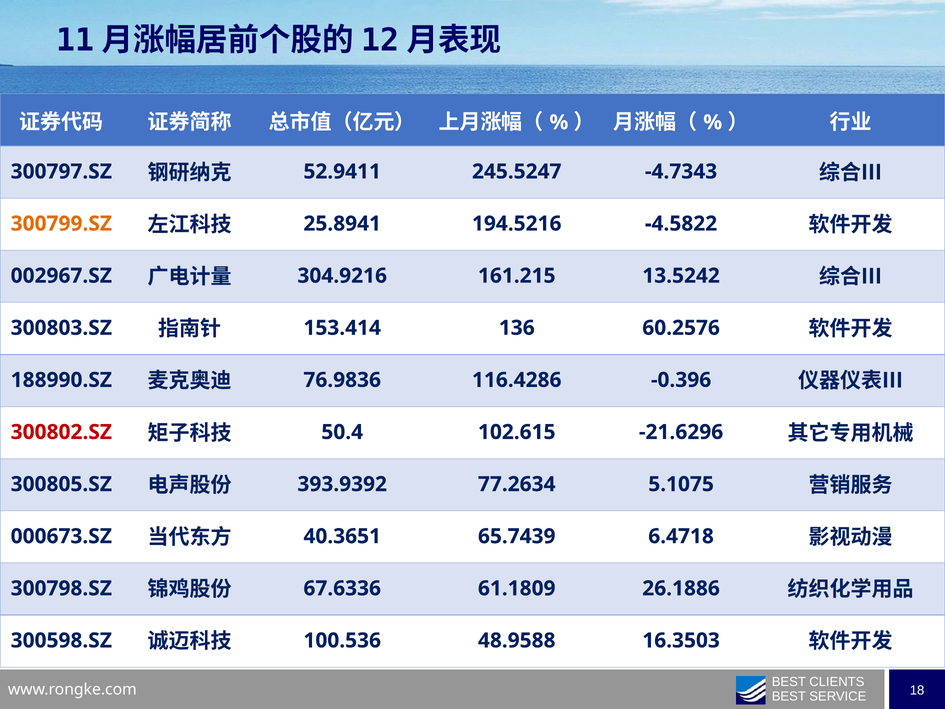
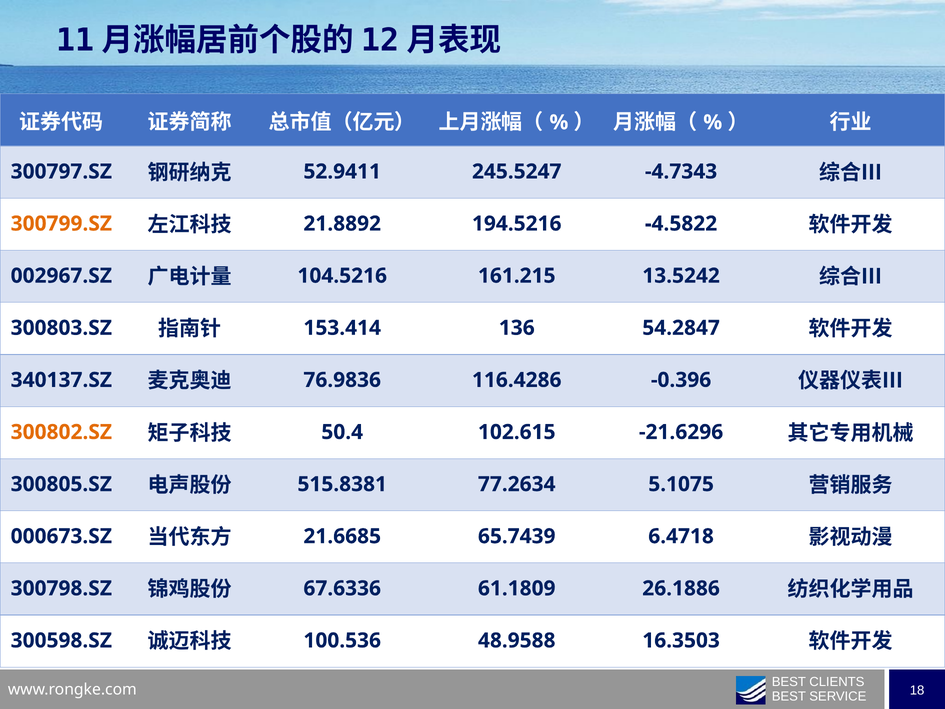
25.8941: 25.8941 -> 21.8892
304.9216: 304.9216 -> 104.5216
60.2576: 60.2576 -> 54.2847
188990.SZ: 188990.SZ -> 340137.SZ
300802.SZ colour: red -> orange
393.9392: 393.9392 -> 515.8381
40.3651: 40.3651 -> 21.6685
